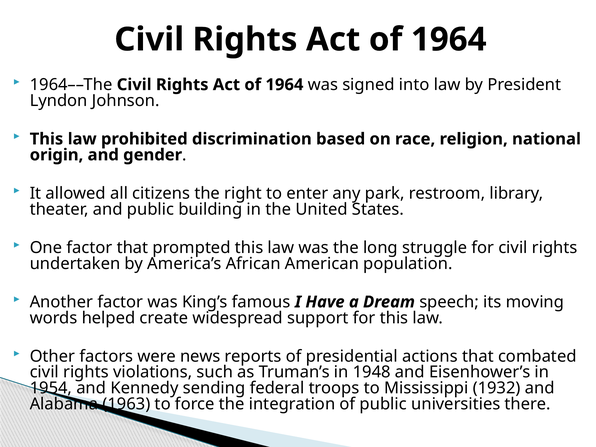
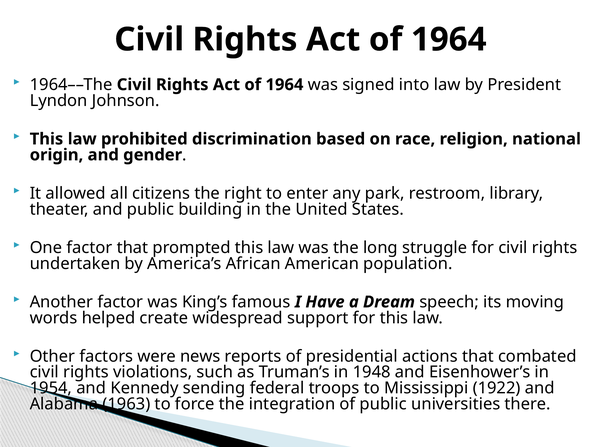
1932: 1932 -> 1922
